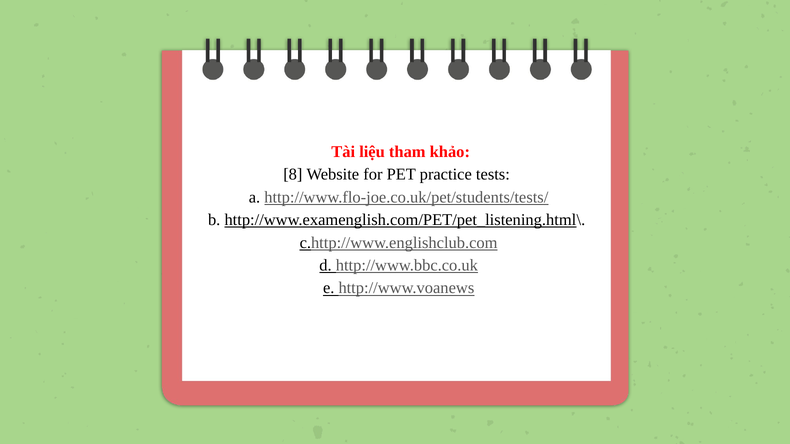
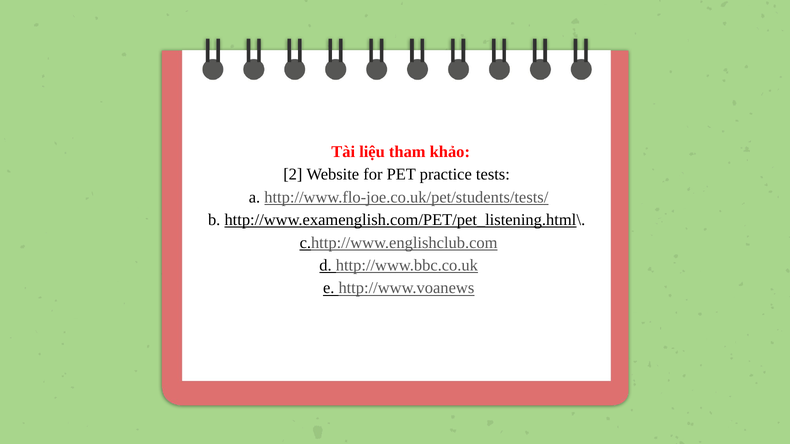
8: 8 -> 2
